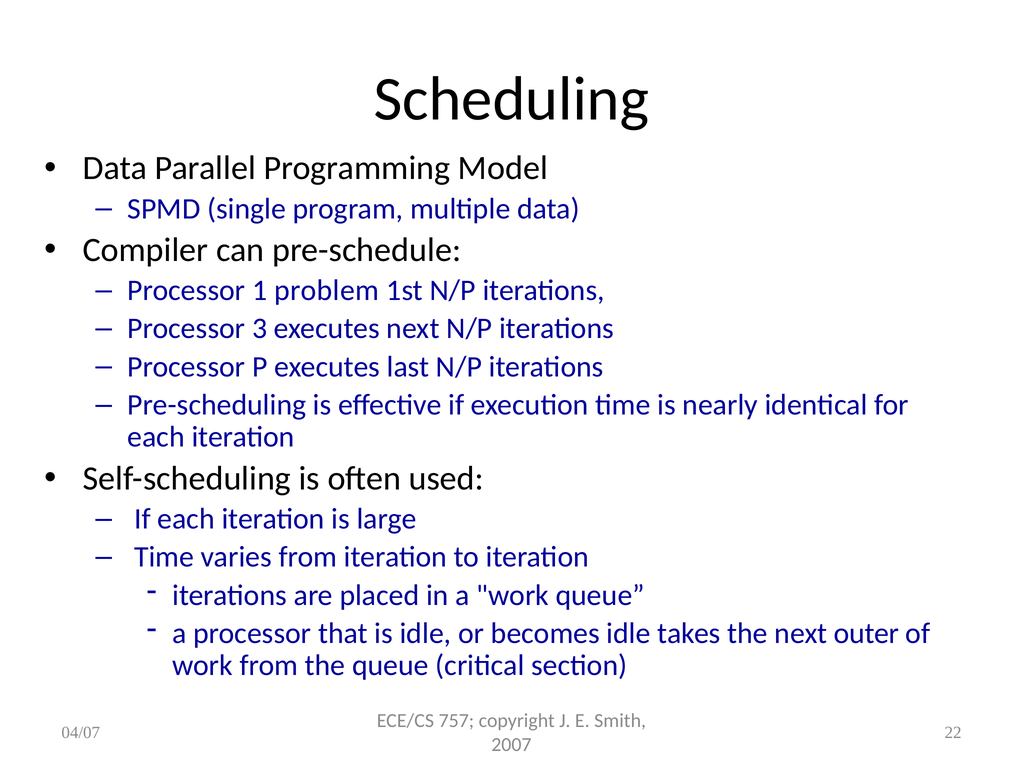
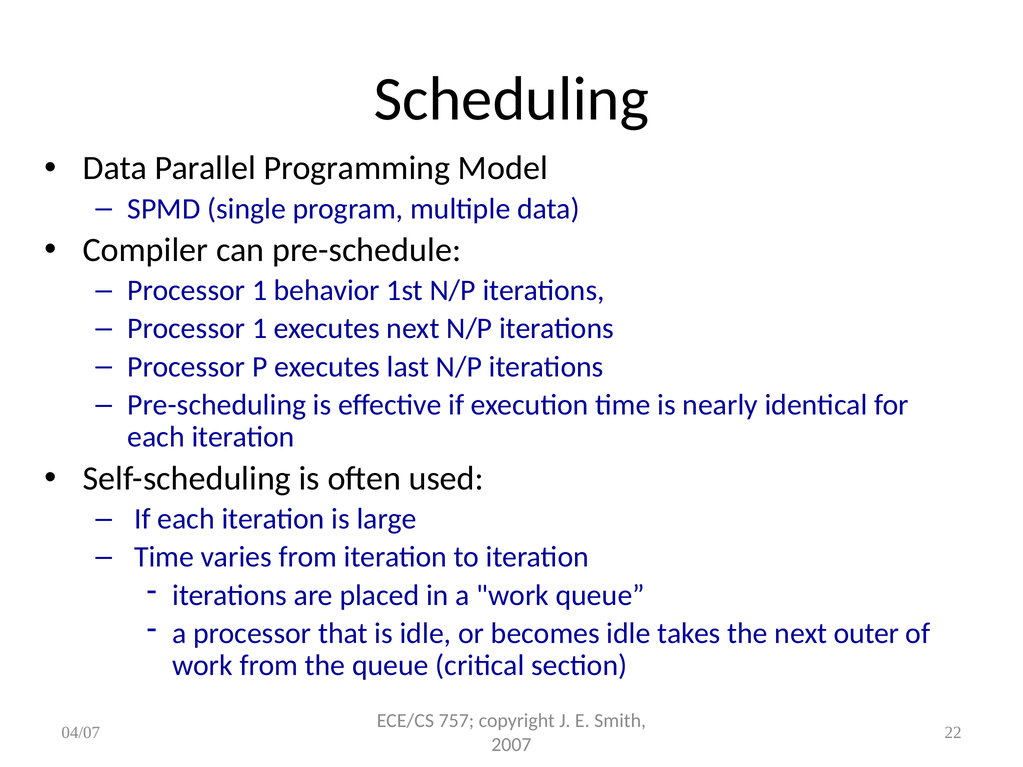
problem: problem -> behavior
3 at (260, 329): 3 -> 1
